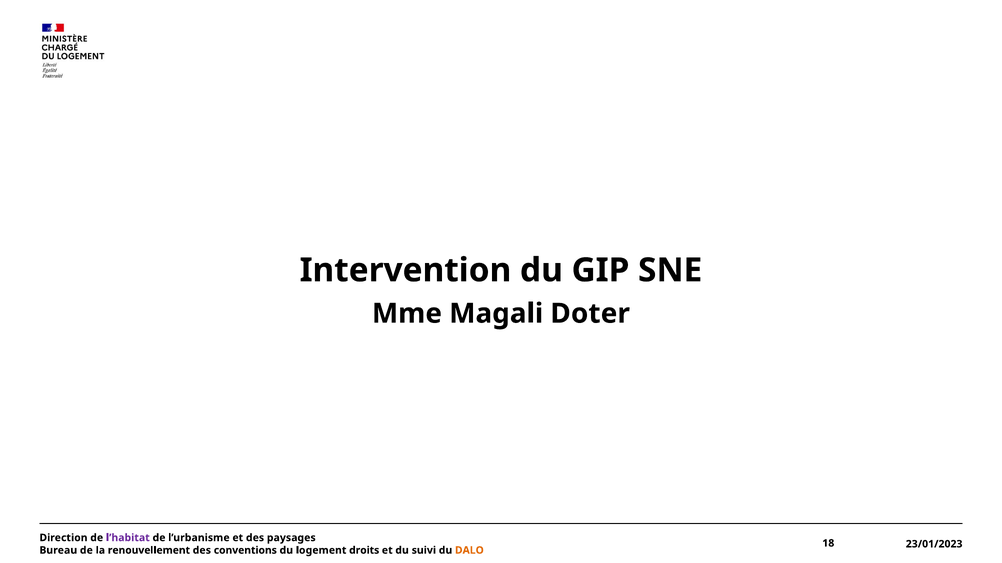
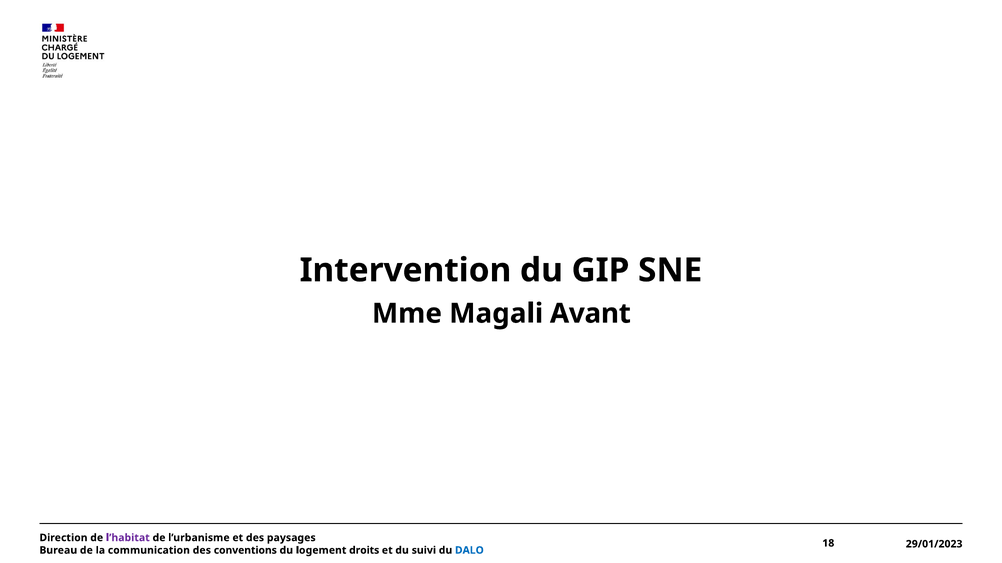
Doter: Doter -> Avant
23/01/2023: 23/01/2023 -> 29/01/2023
renouvellement: renouvellement -> communication
DALO colour: orange -> blue
